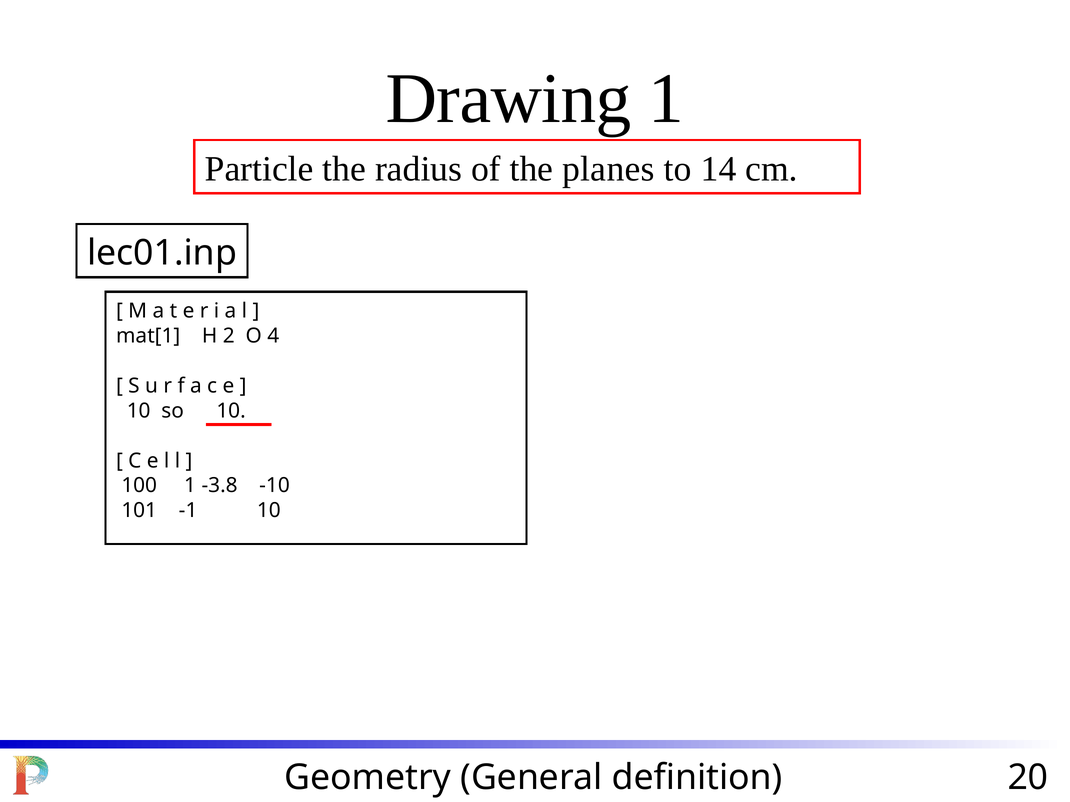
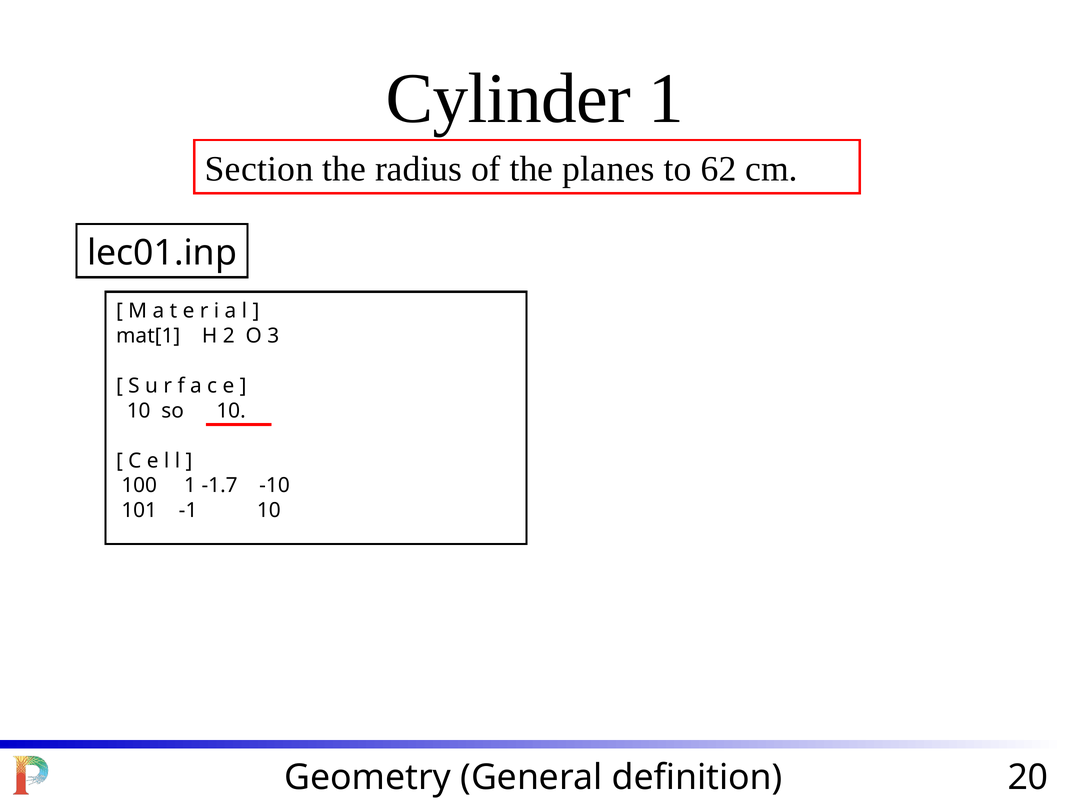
Drawing: Drawing -> Cylinder
Particle: Particle -> Section
14: 14 -> 62
4: 4 -> 3
-3.8: -3.8 -> -1.7
